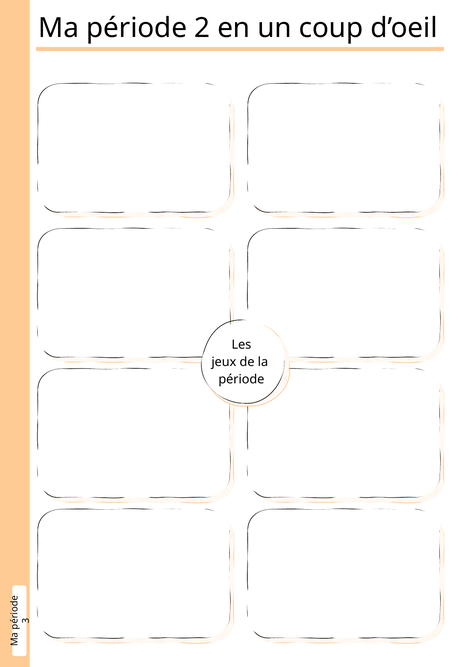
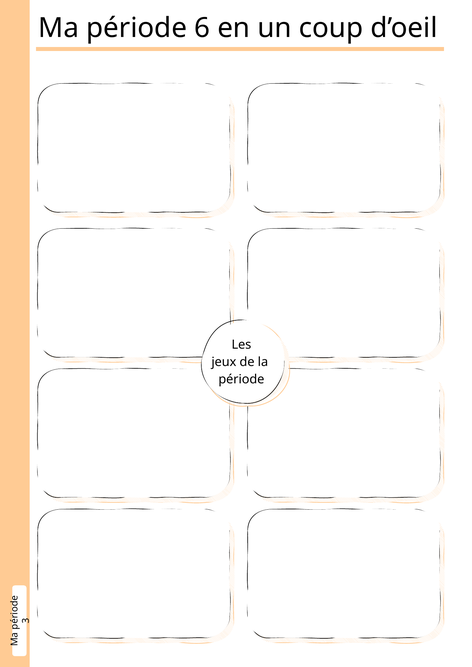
2: 2 -> 6
